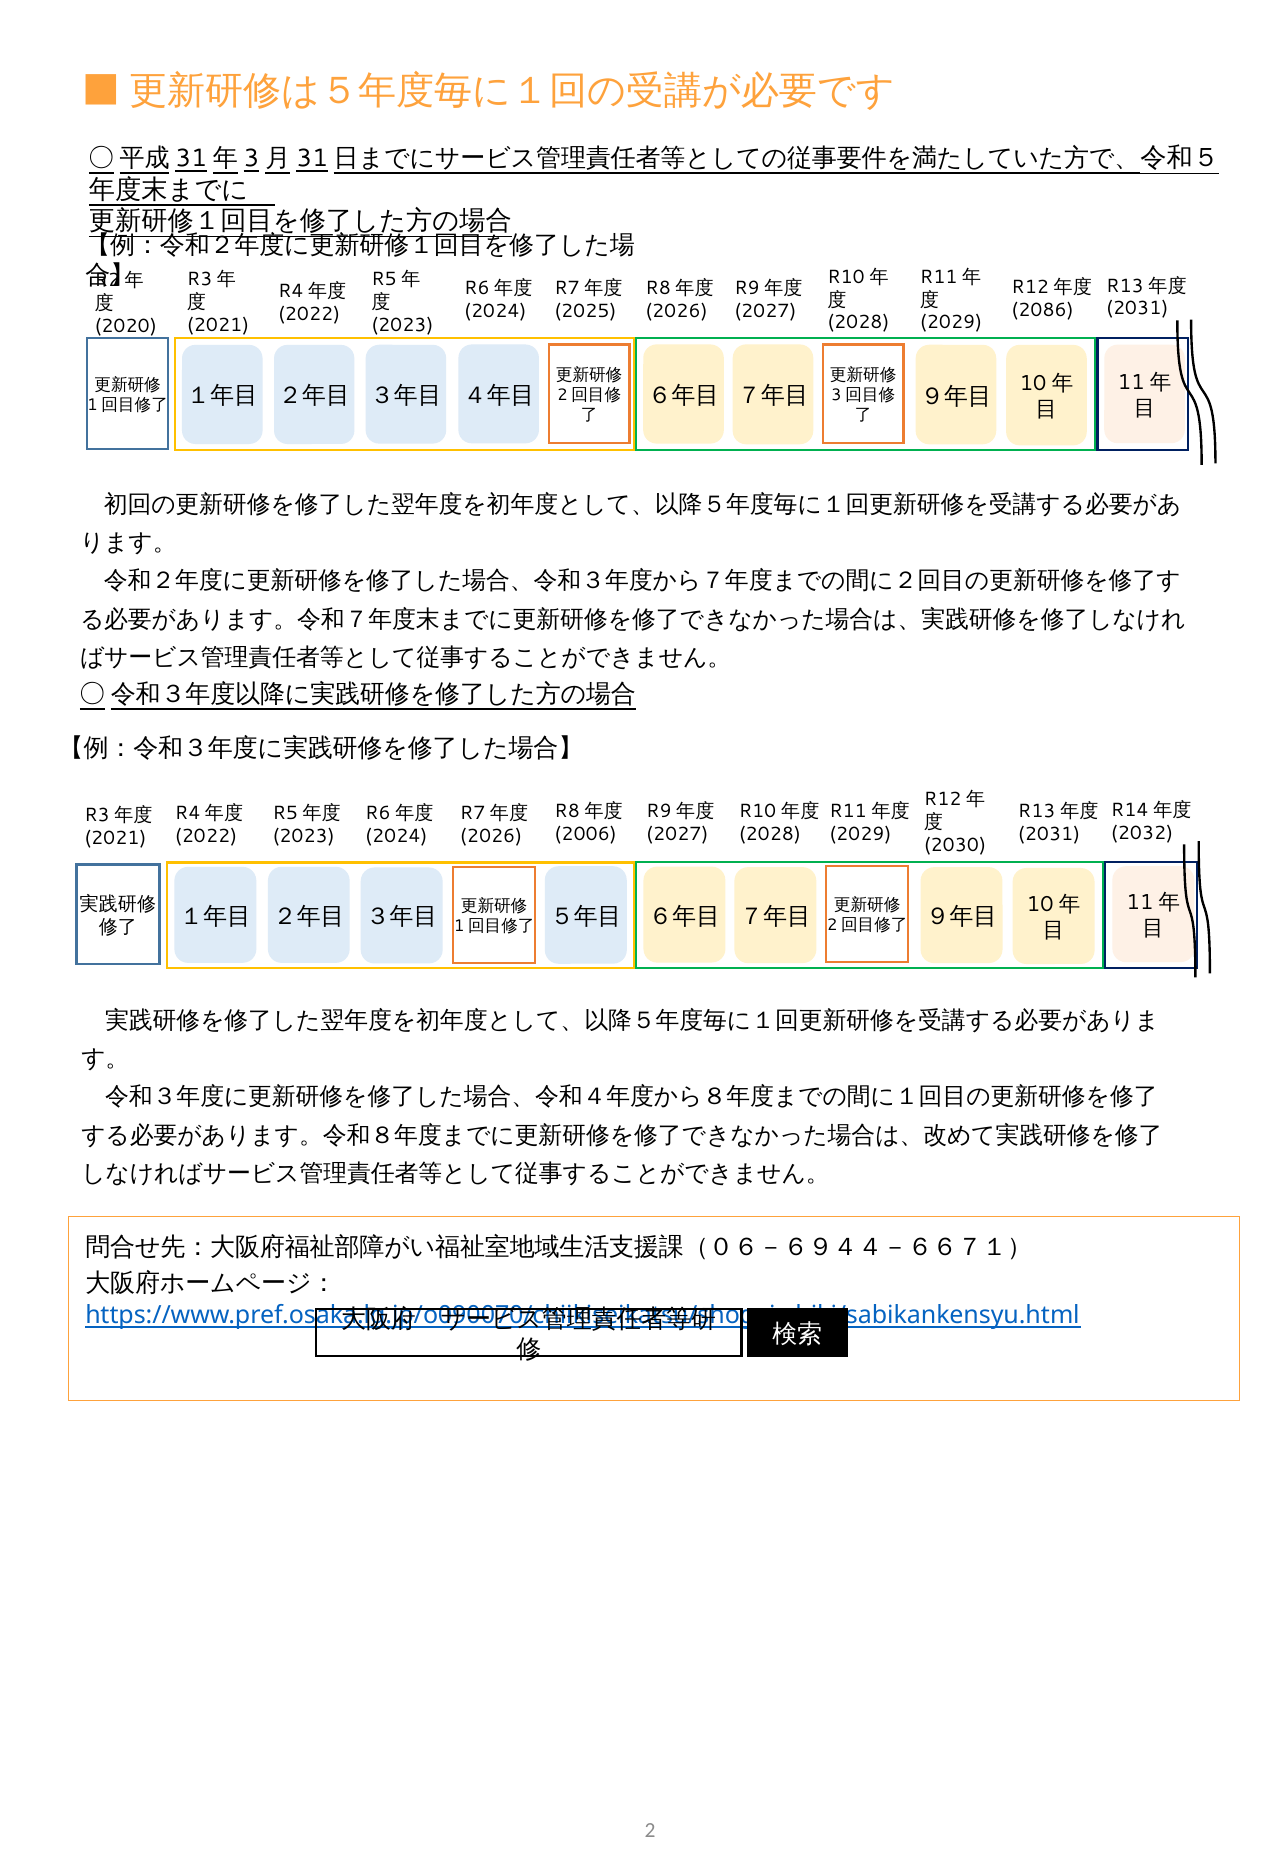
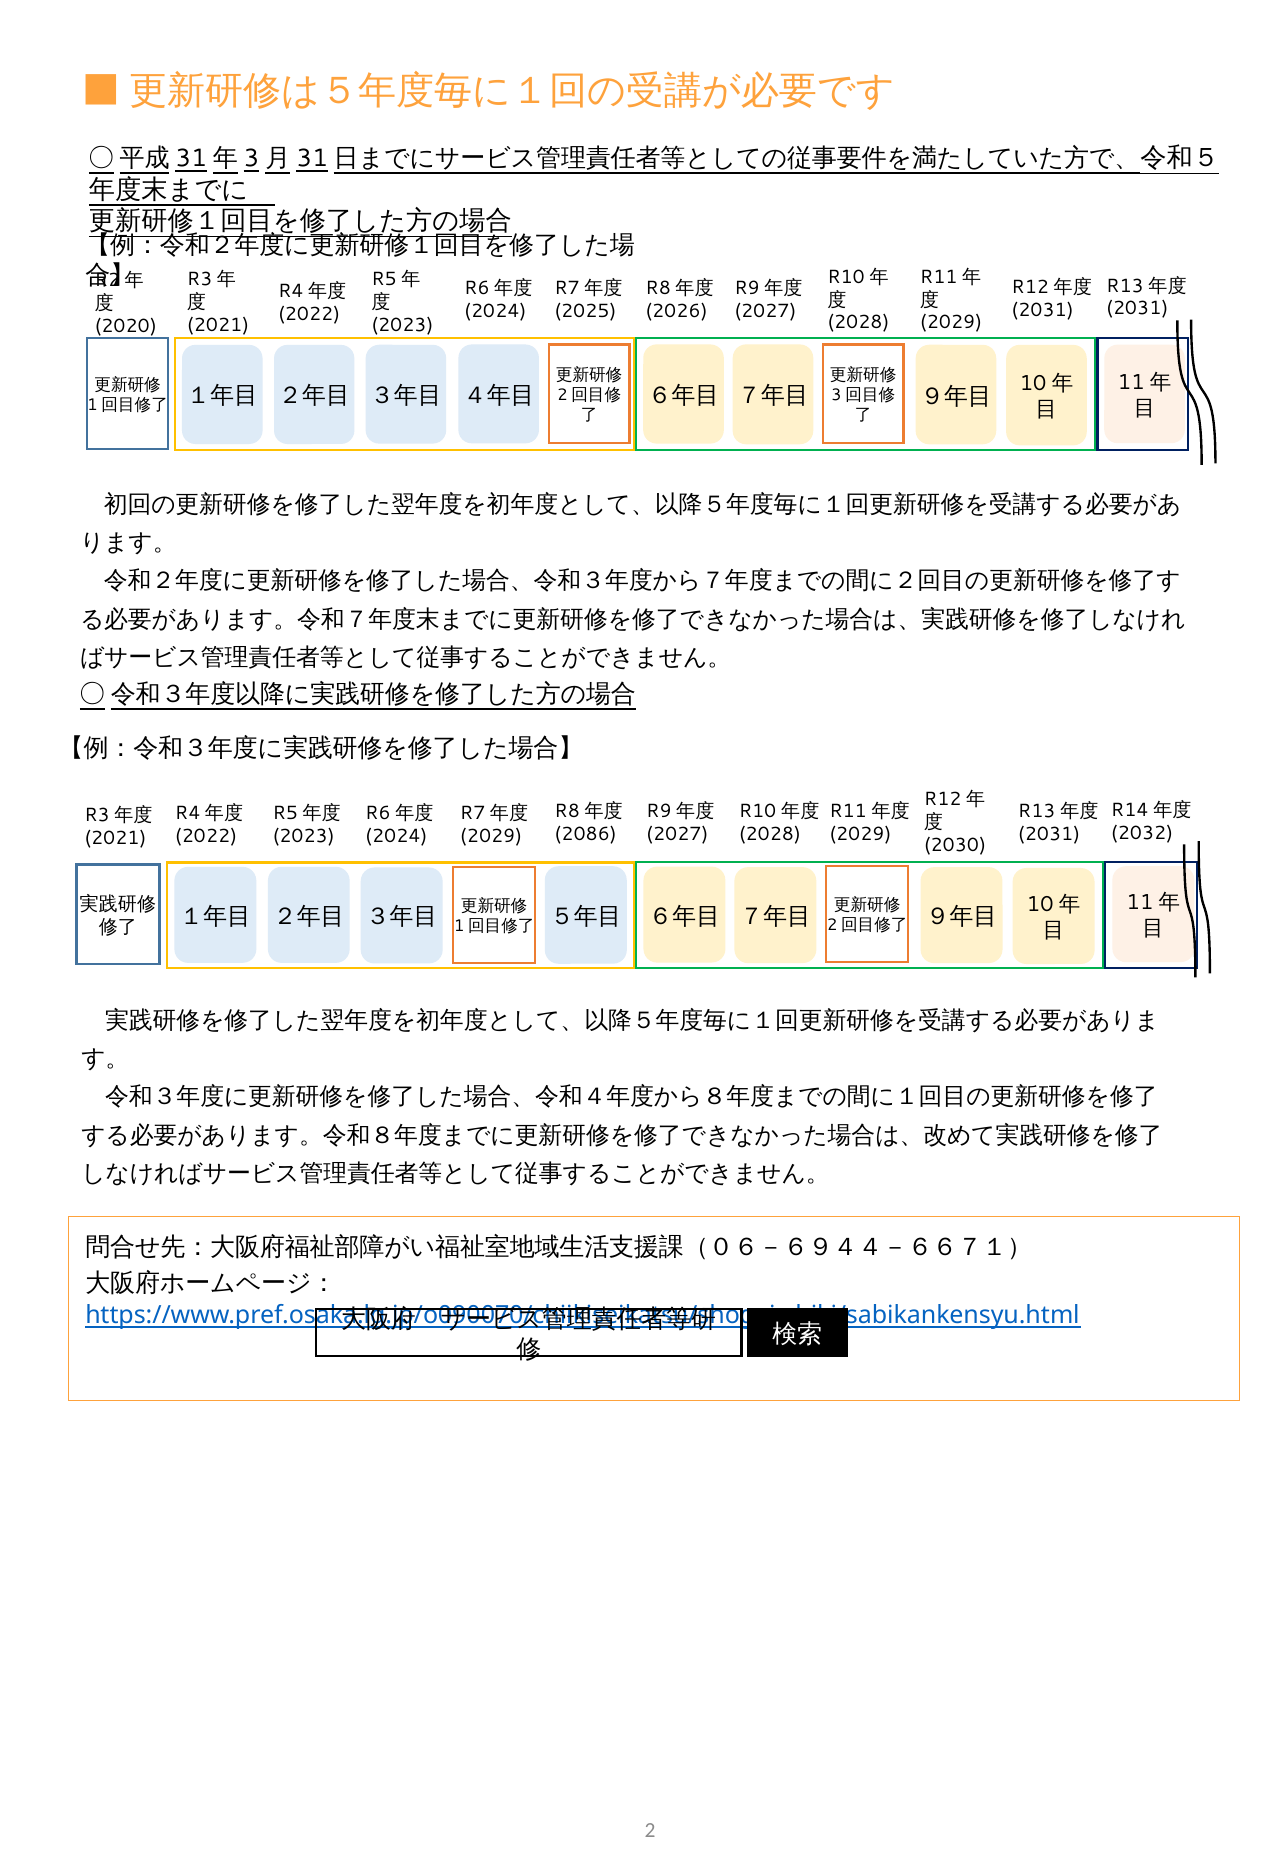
2086 at (1043, 310): 2086 -> 2031
2006: 2006 -> 2086
2026 at (491, 837): 2026 -> 2029
